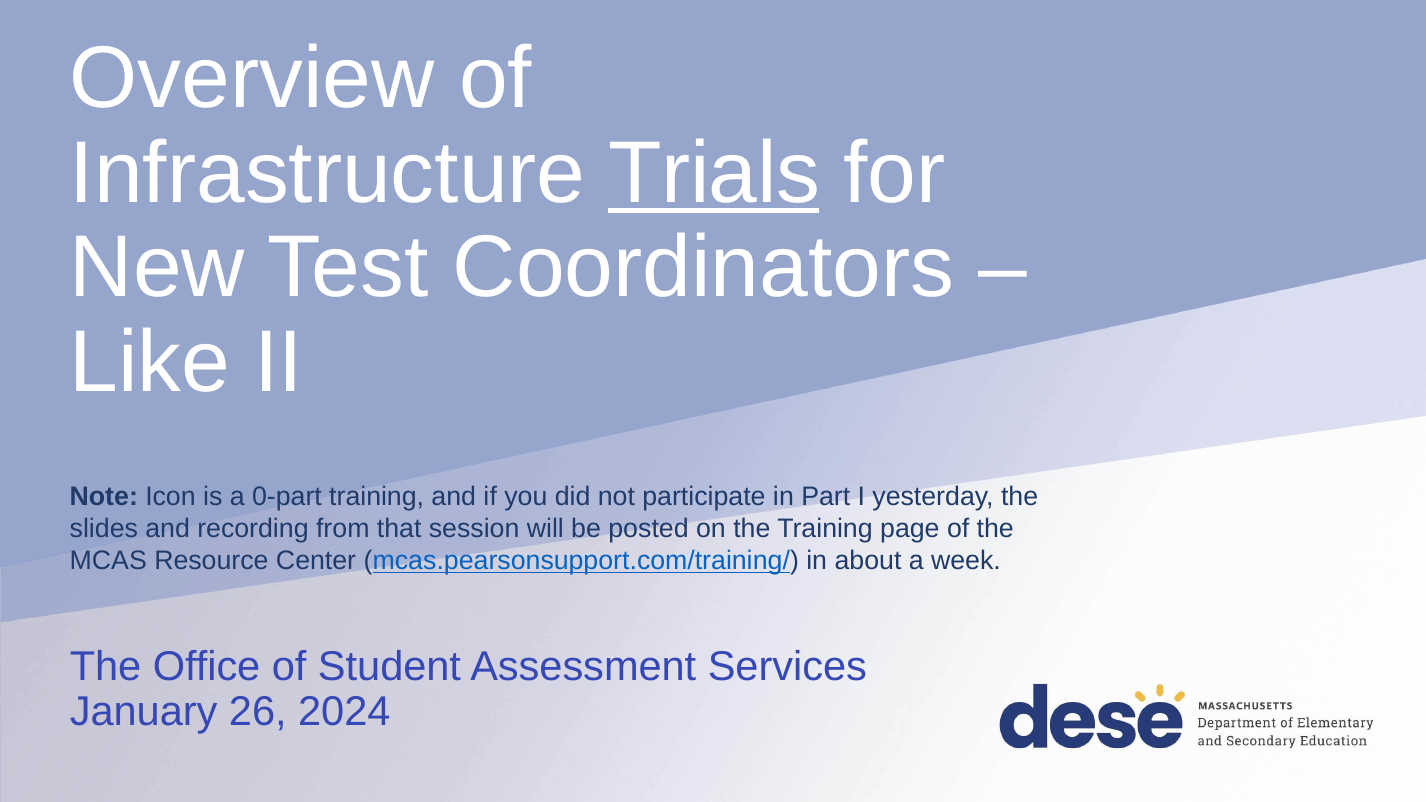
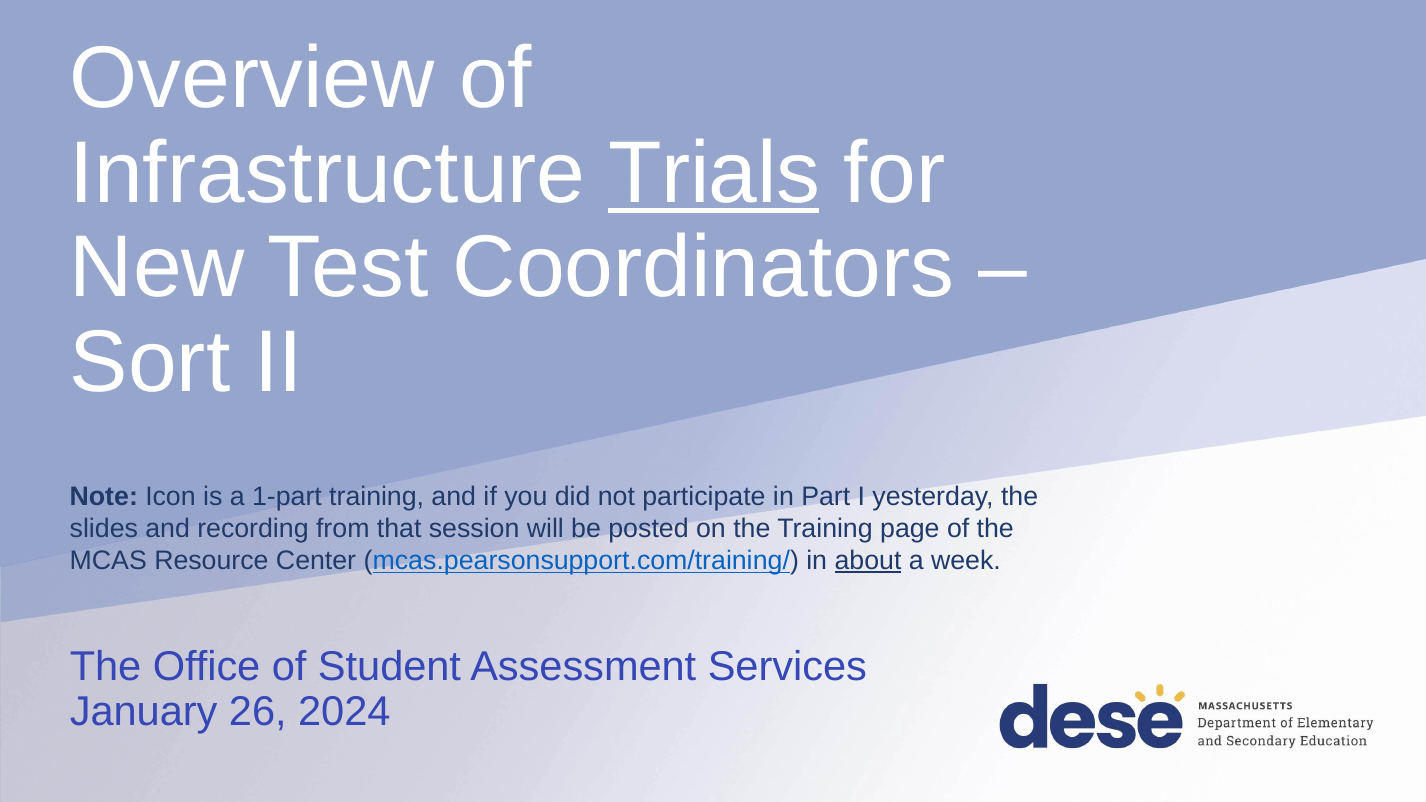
Like: Like -> Sort
0-part: 0-part -> 1-part
about underline: none -> present
